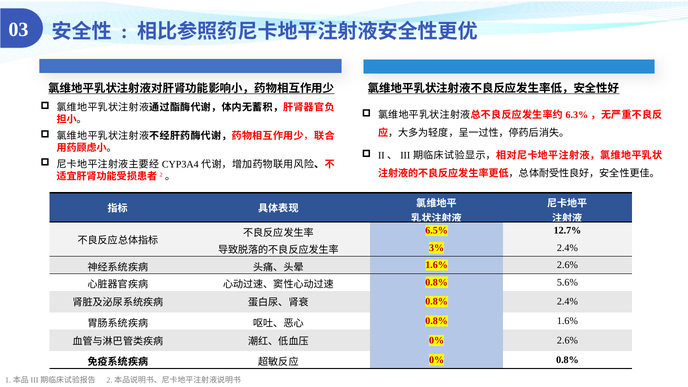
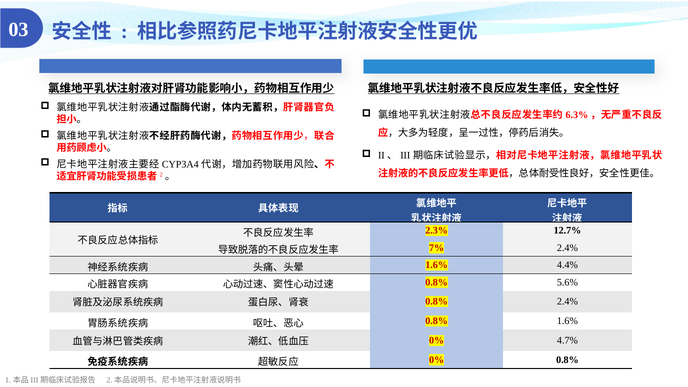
6.5%: 6.5% -> 2.3%
3%: 3% -> 7%
1.6% 2.6%: 2.6% -> 4.4%
0% 2.6%: 2.6% -> 4.7%
